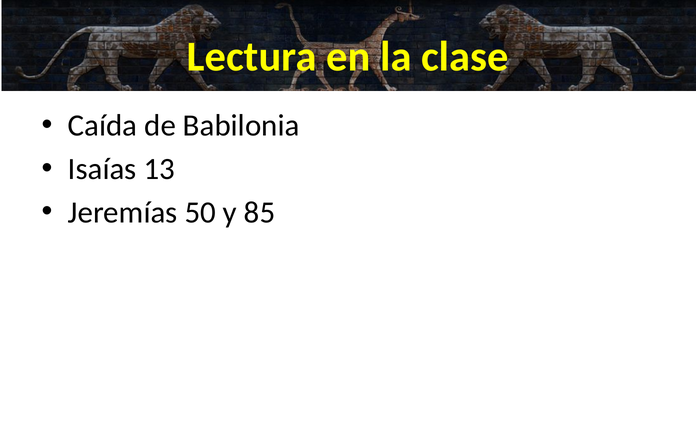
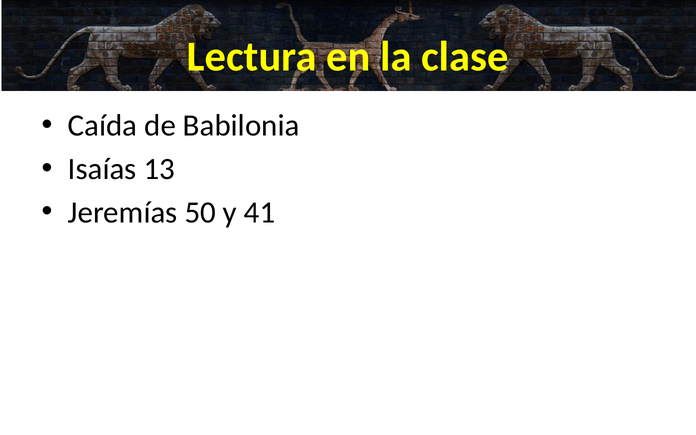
85: 85 -> 41
